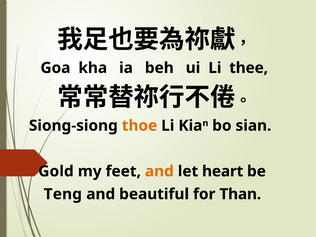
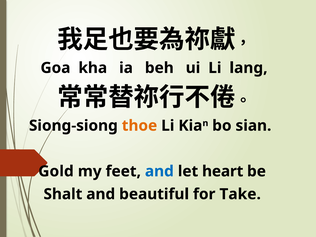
thee: thee -> lang
and at (159, 171) colour: orange -> blue
Teng: Teng -> Shalt
Than: Than -> Take
